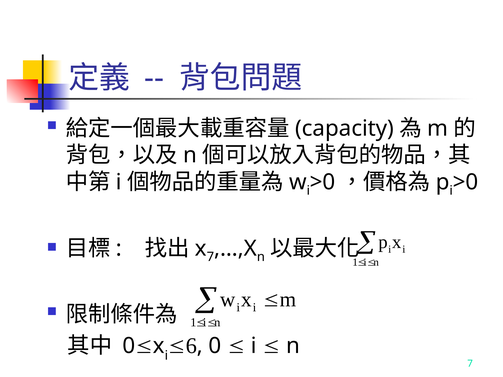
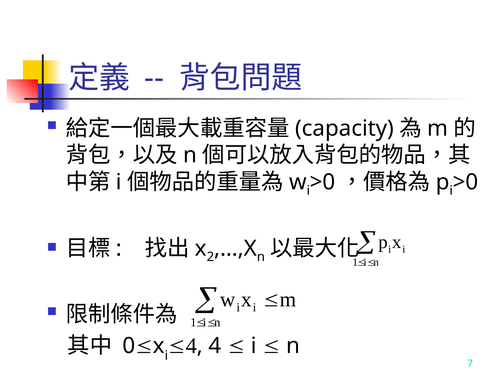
7 at (210, 257): 7 -> 2
6 at (191, 346): 6 -> 4
0 at (215, 346): 0 -> 4
